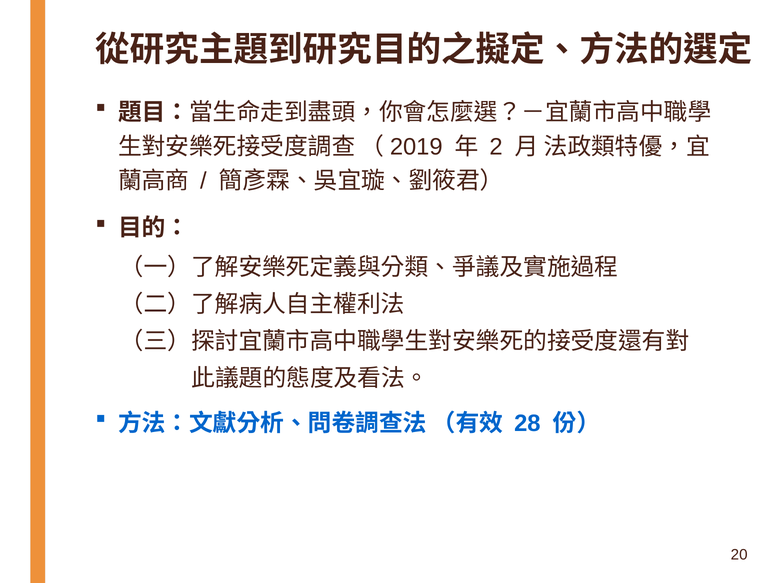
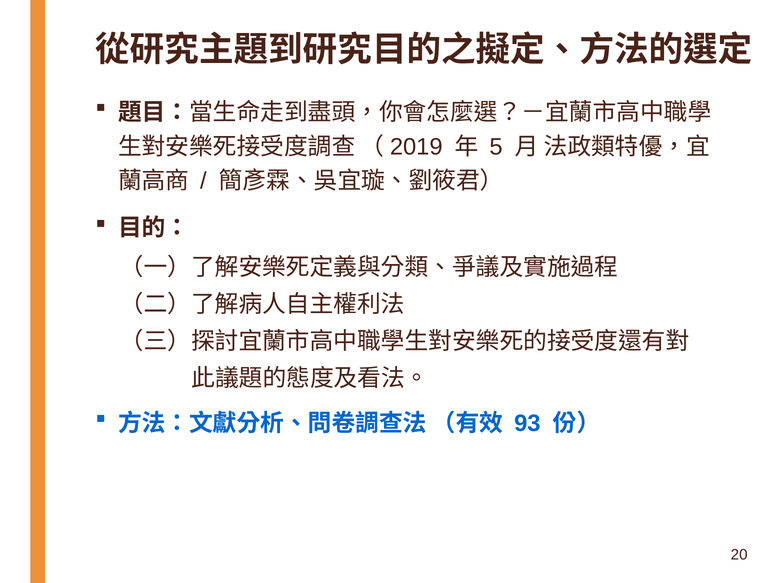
2: 2 -> 5
28: 28 -> 93
